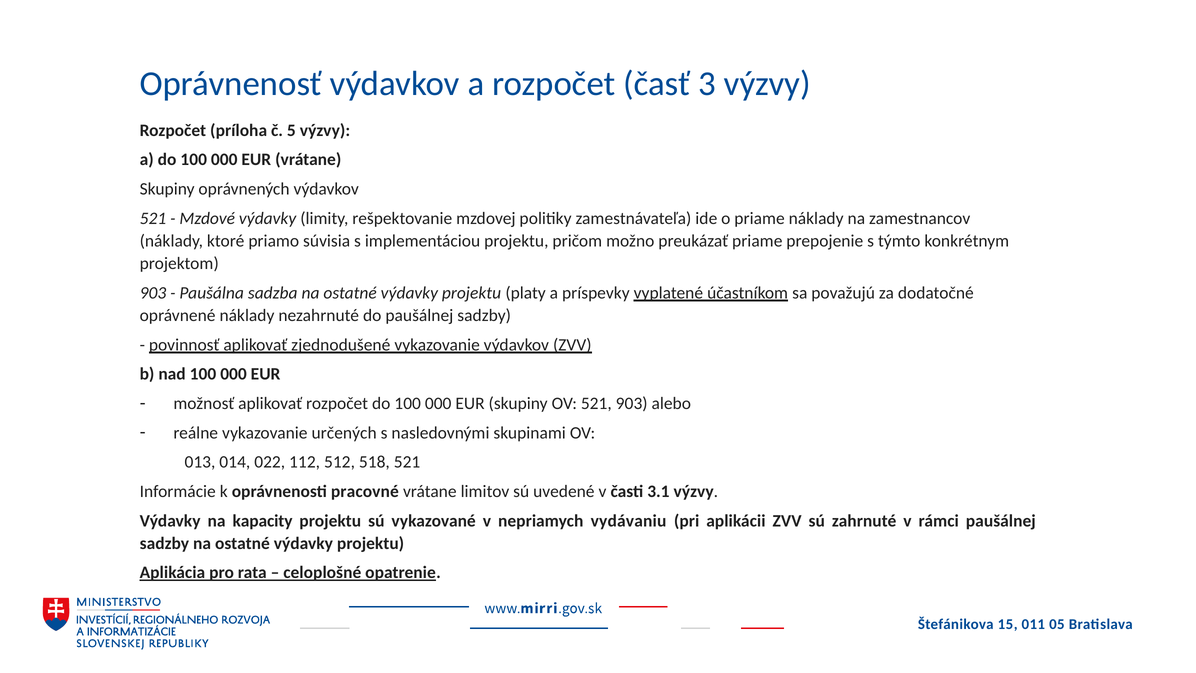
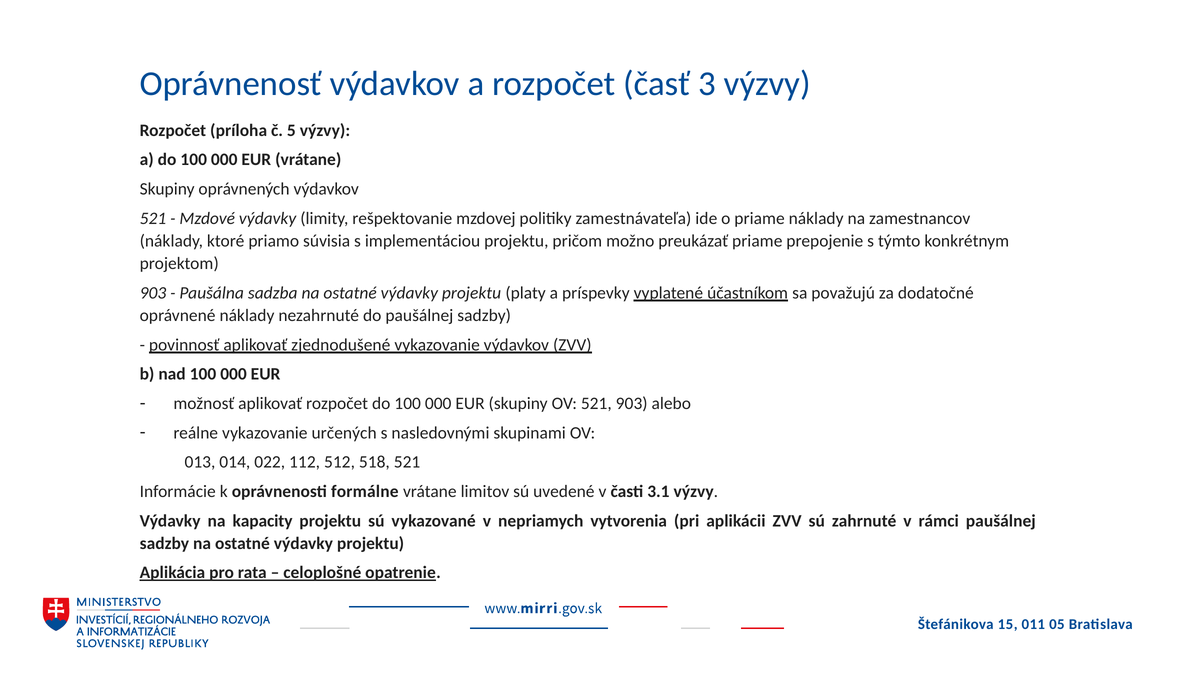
pracovné: pracovné -> formálne
vydávaniu: vydávaniu -> vytvorenia
